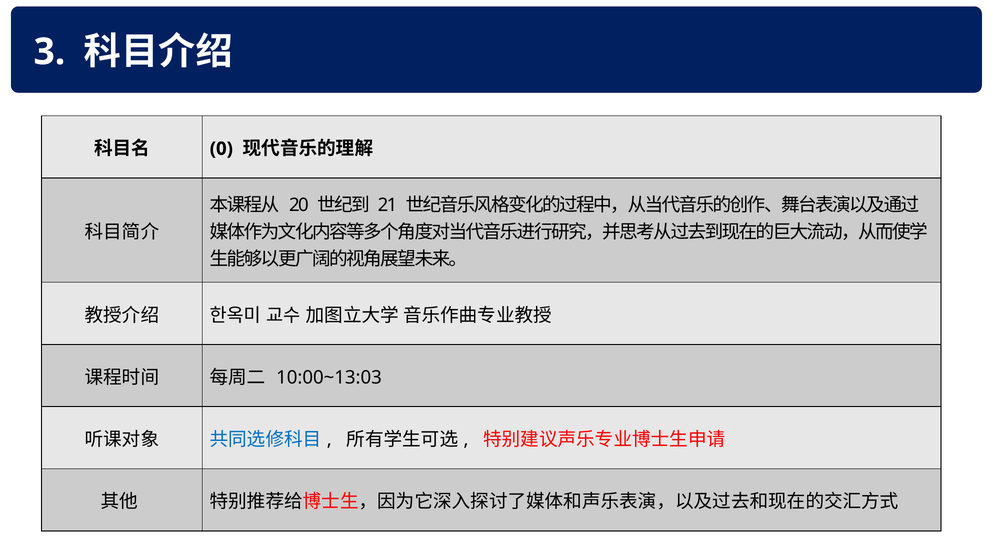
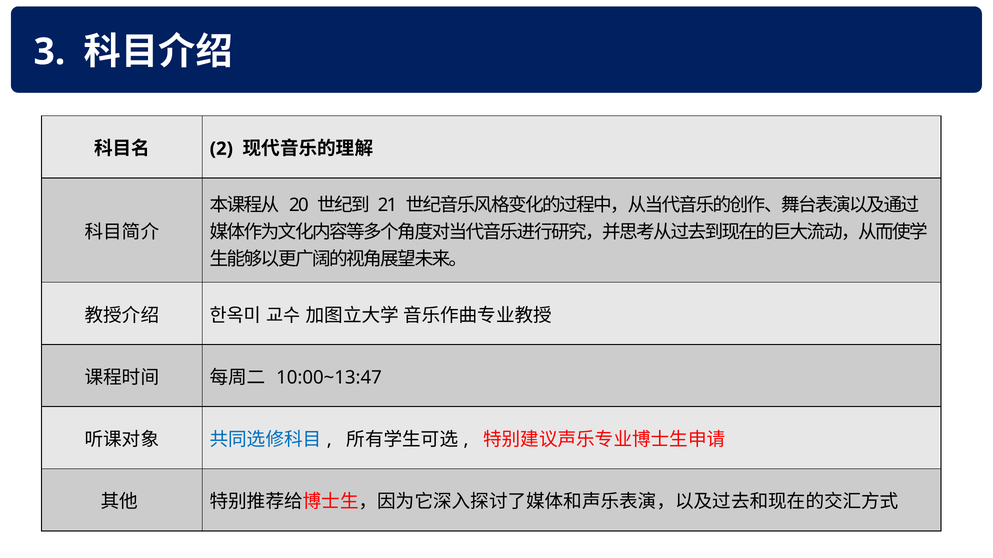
0: 0 -> 2
10:00~13:03: 10:00~13:03 -> 10:00~13:47
